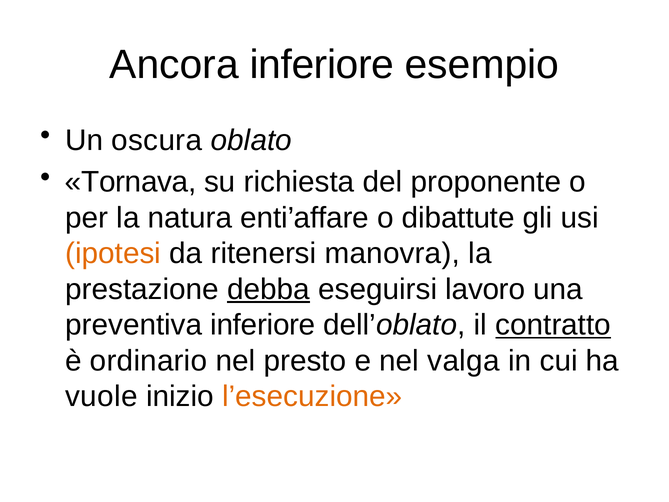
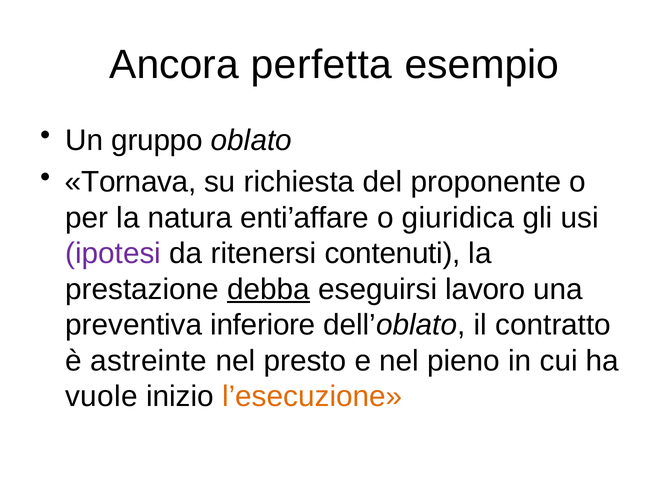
Ancora inferiore: inferiore -> perfetta
oscura: oscura -> gruppo
dibattute: dibattute -> giuridica
ipotesi colour: orange -> purple
manovra: manovra -> contenuti
contratto underline: present -> none
ordinario: ordinario -> astreinte
valga: valga -> pieno
